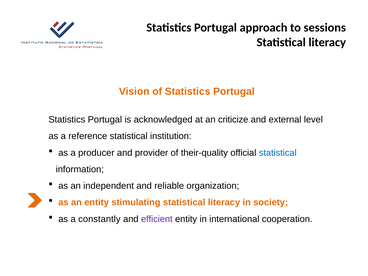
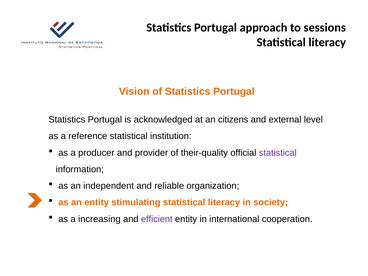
criticize: criticize -> citizens
statistical at (278, 153) colour: blue -> purple
constantly: constantly -> increasing
